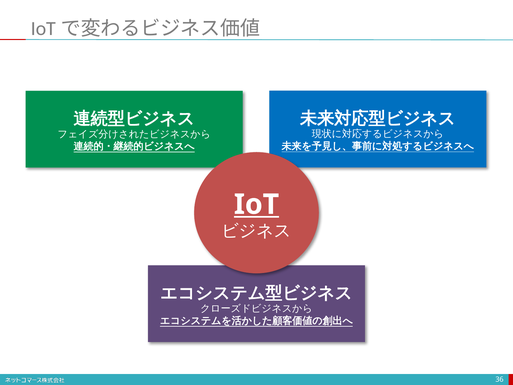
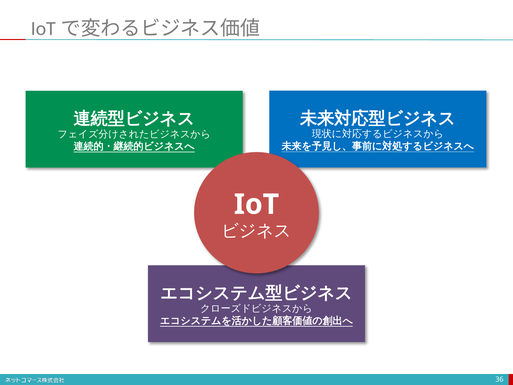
IoT underline: present -> none
